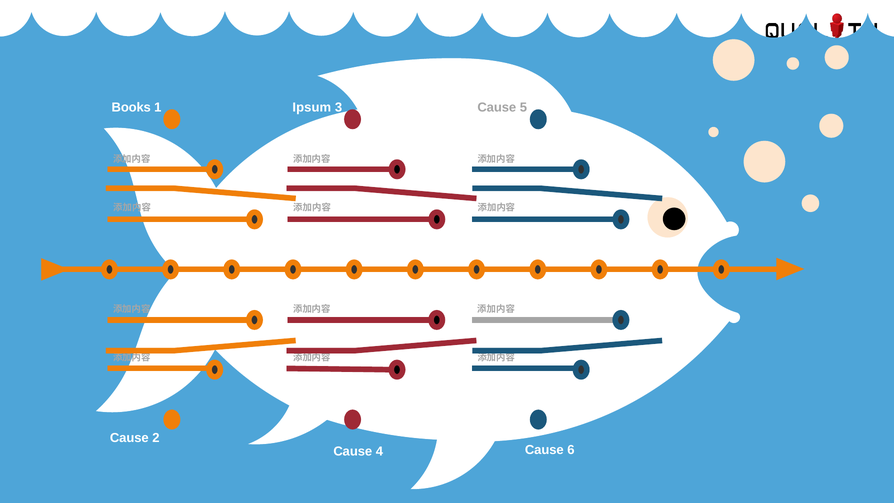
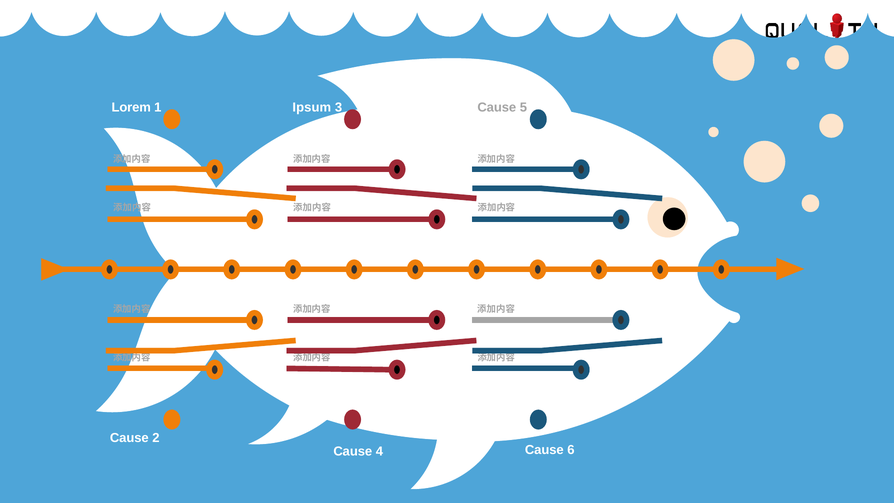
Books: Books -> Lorem
